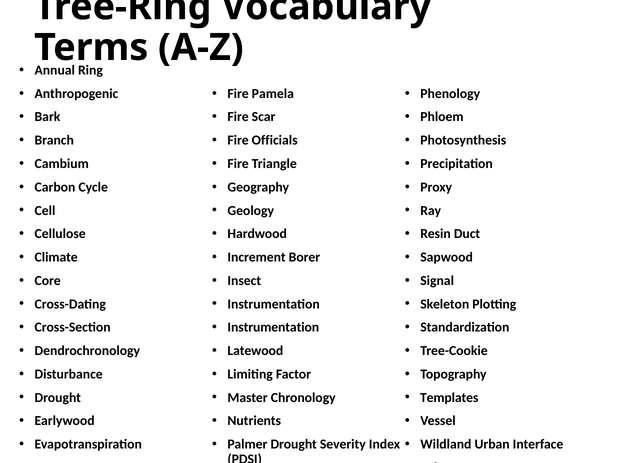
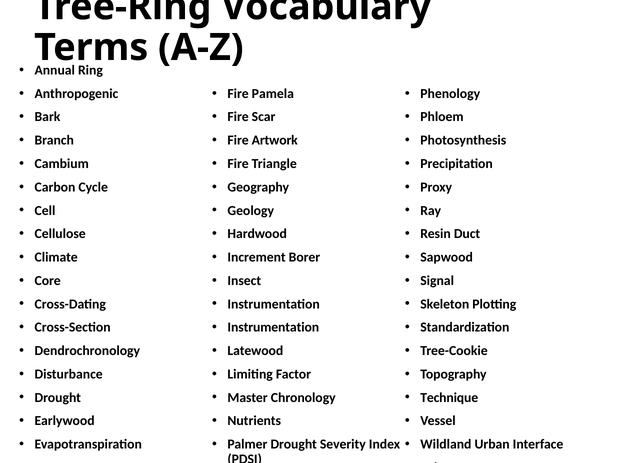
Officials: Officials -> Artwork
Templates: Templates -> Technique
